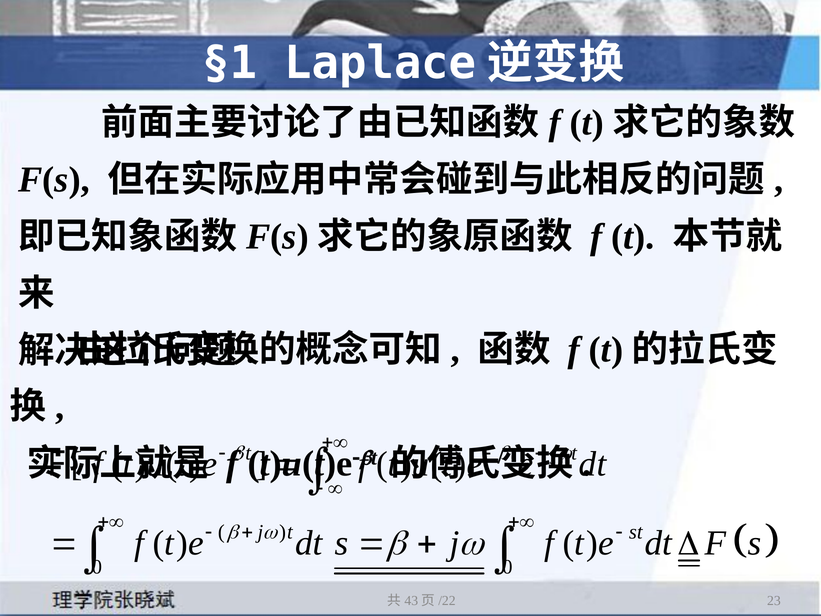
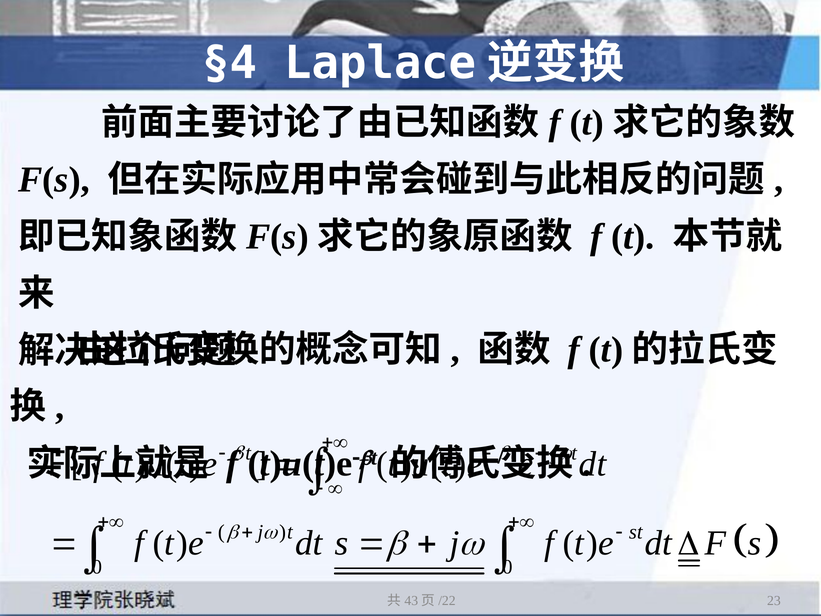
§1: §1 -> §4
